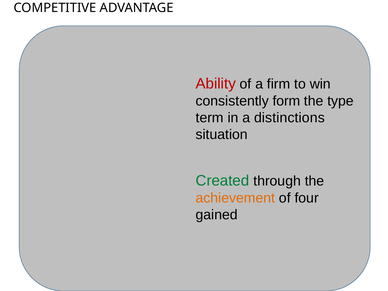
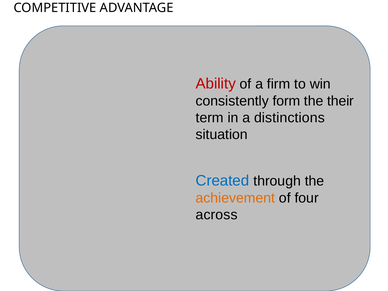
type: type -> their
Created colour: green -> blue
gained: gained -> across
